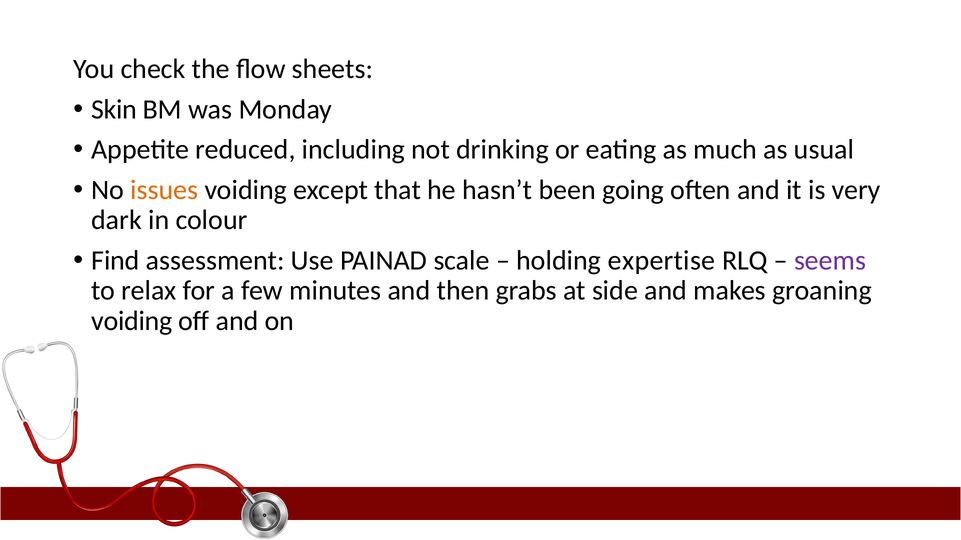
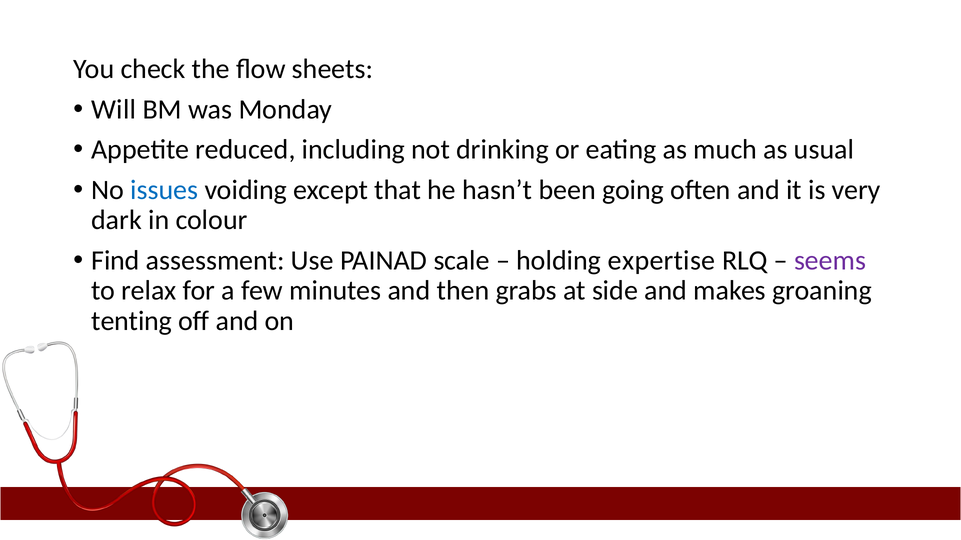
Skin: Skin -> Will
issues colour: orange -> blue
voiding at (132, 321): voiding -> tenting
